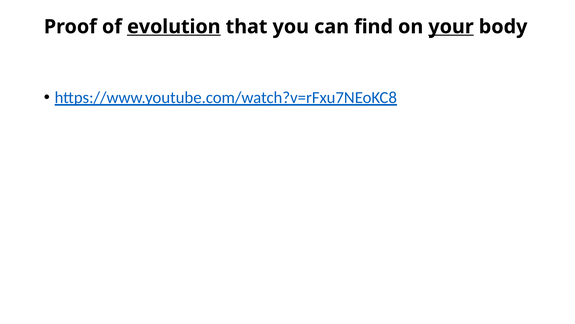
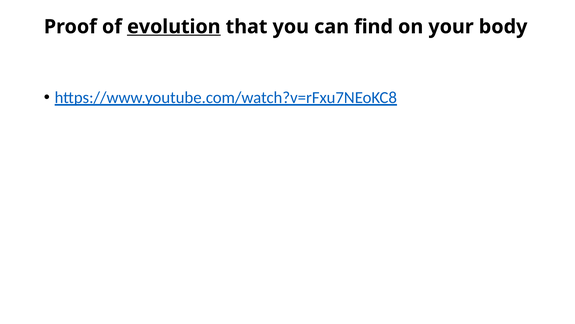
your underline: present -> none
